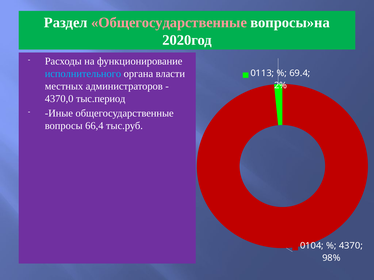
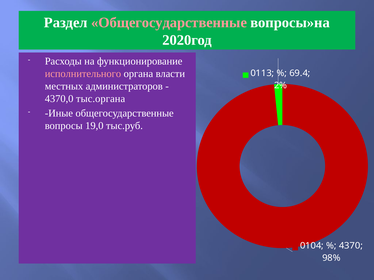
исполнительного colour: light blue -> pink
тыс.период: тыс.период -> тыс.органа
66,4: 66,4 -> 19,0
